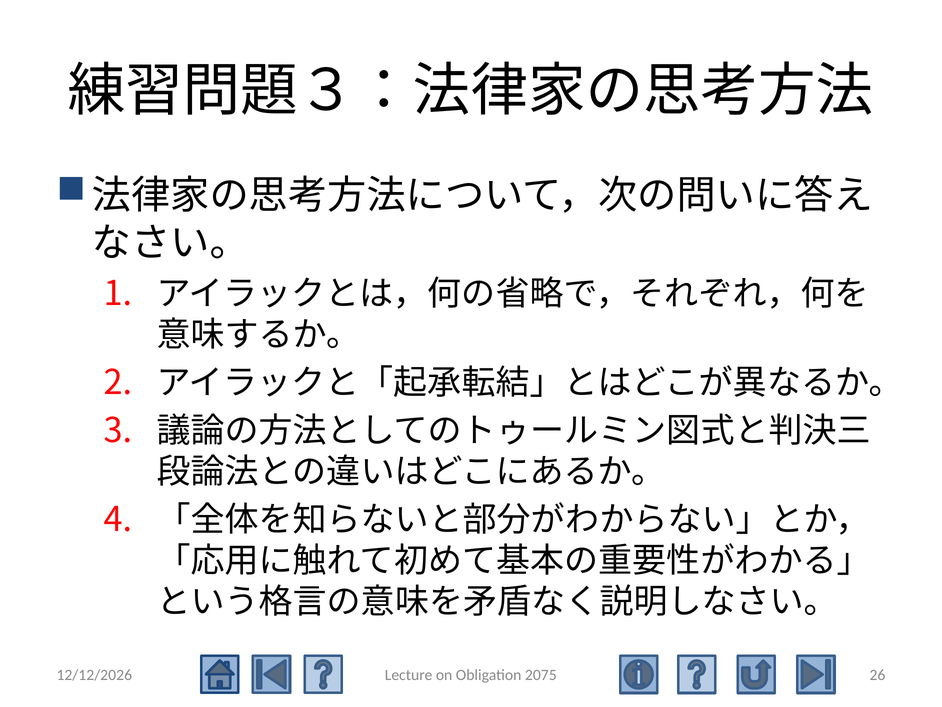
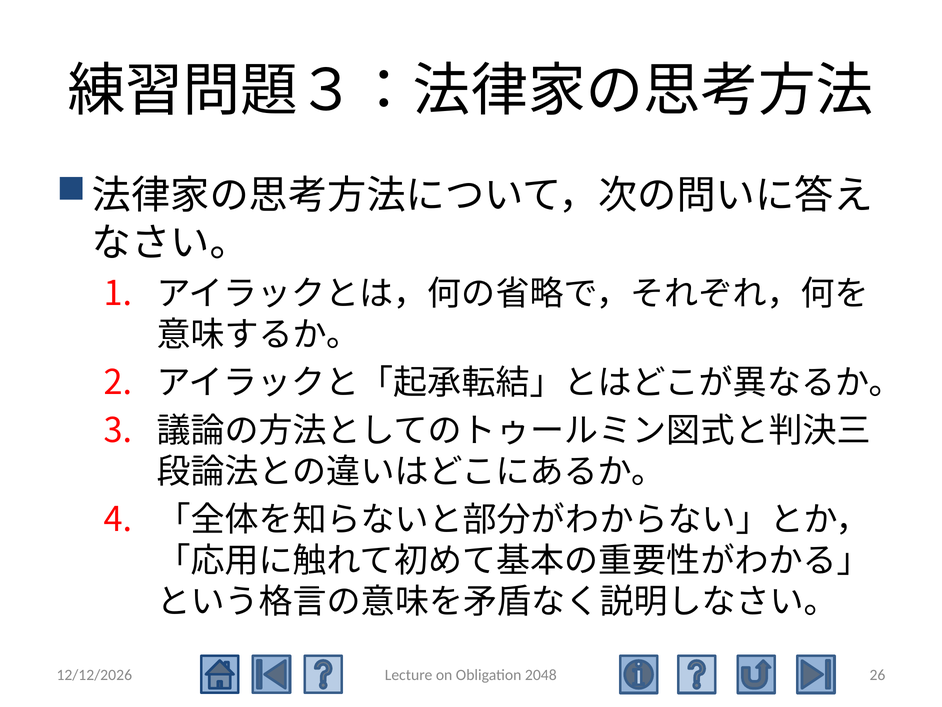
2075: 2075 -> 2048
